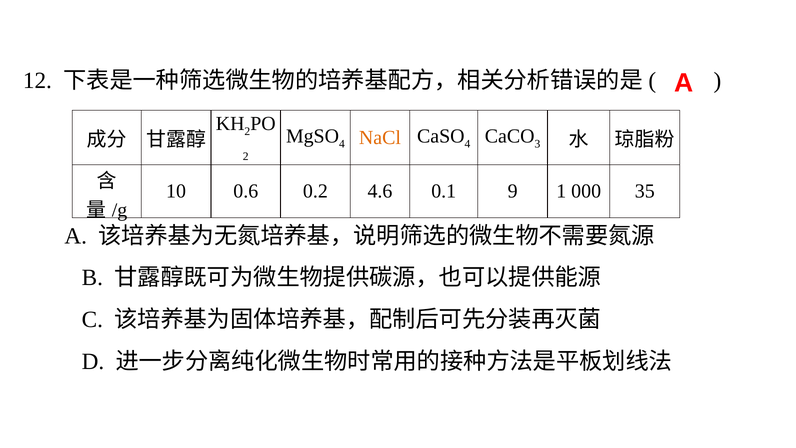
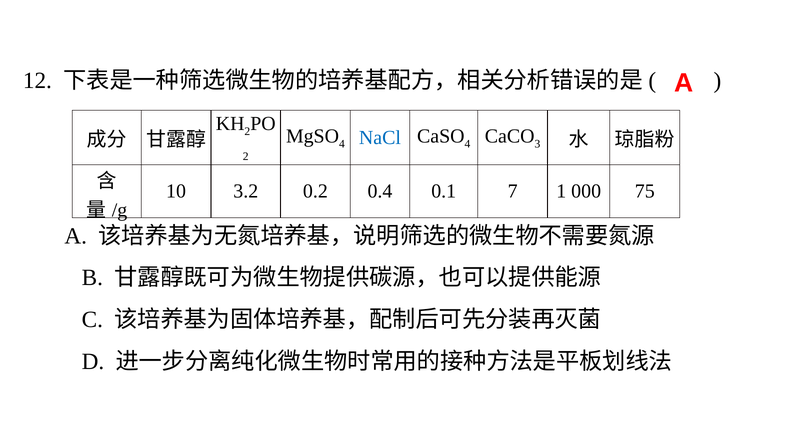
NaCl colour: orange -> blue
0.6: 0.6 -> 3.2
4.6: 4.6 -> 0.4
9: 9 -> 7
35: 35 -> 75
